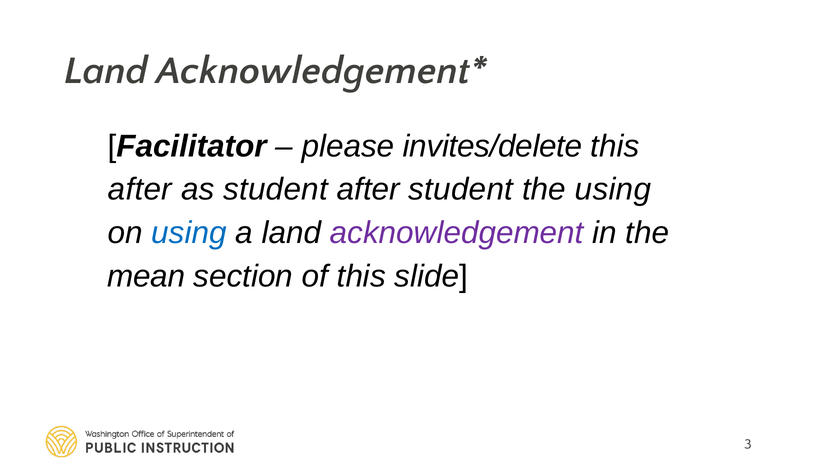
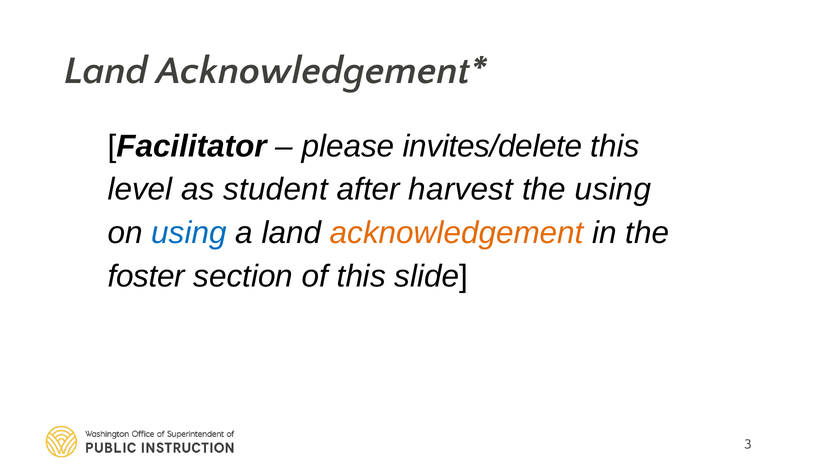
after at (140, 190): after -> level
after student: student -> harvest
acknowledgement colour: purple -> orange
mean: mean -> foster
